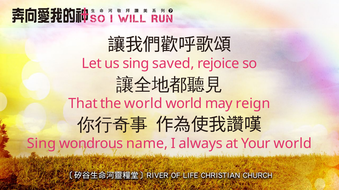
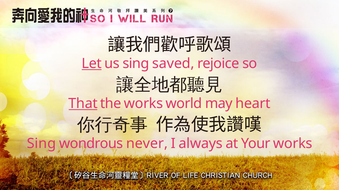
Let underline: none -> present
That underline: none -> present
the world: world -> works
reign: reign -> heart
name: name -> never
Your world: world -> works
